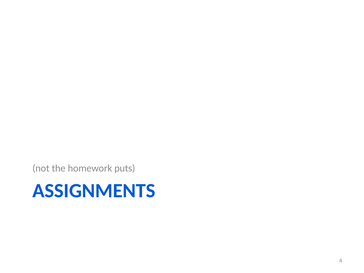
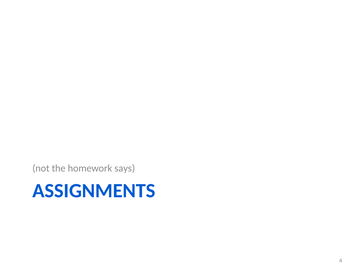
puts: puts -> says
